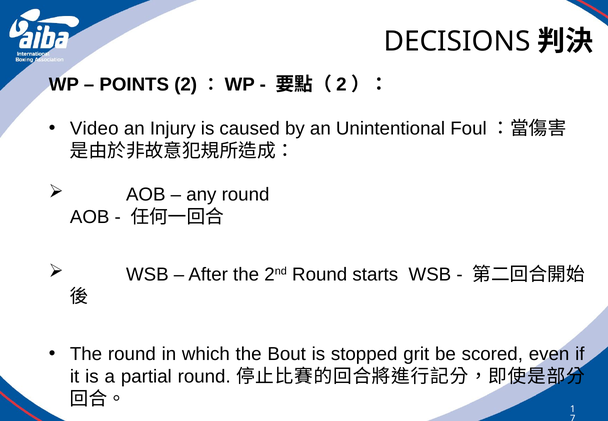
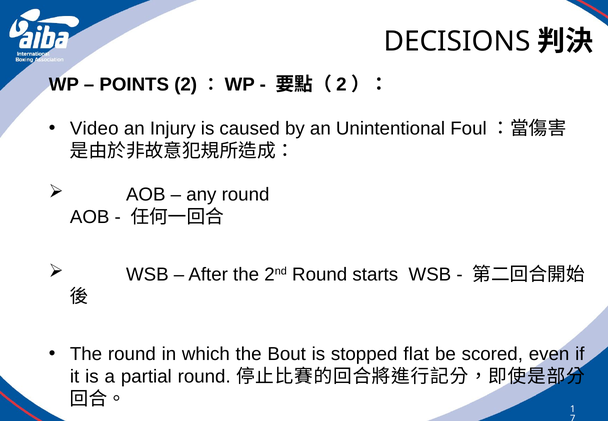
grit: grit -> flat
